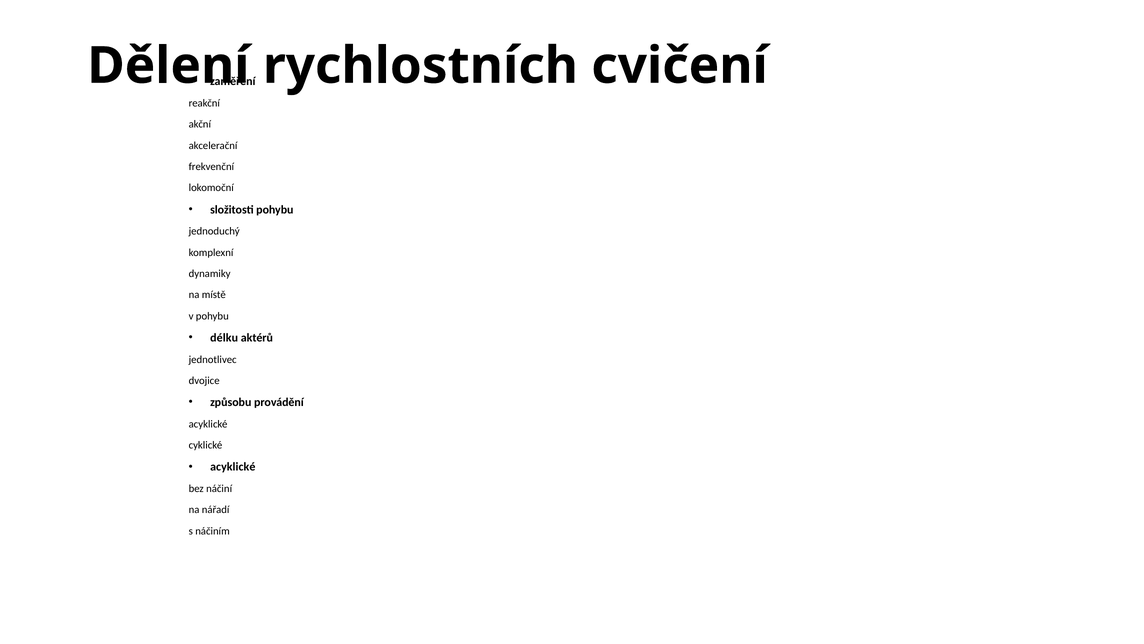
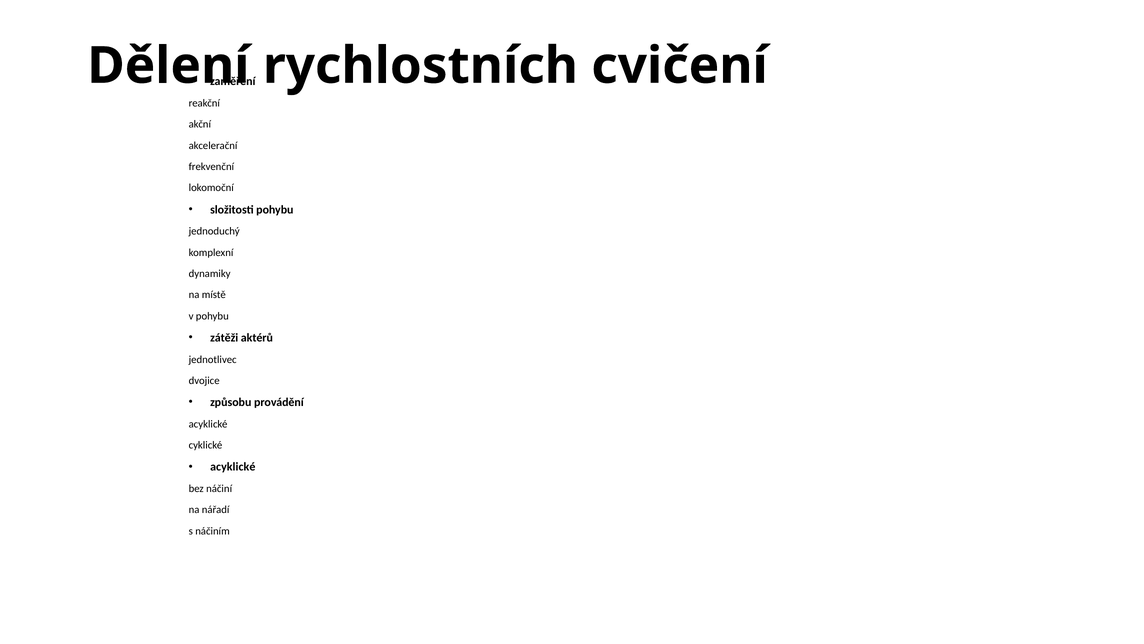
délku: délku -> zátěži
